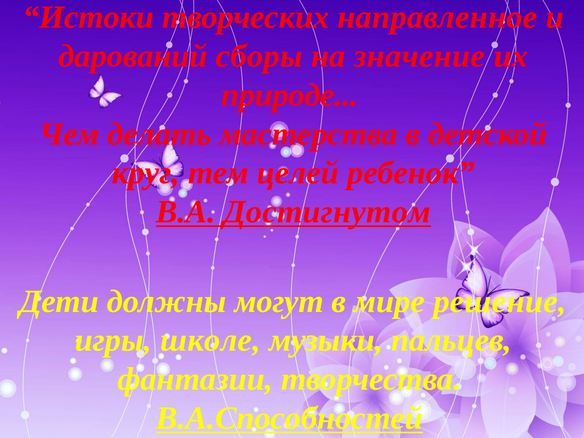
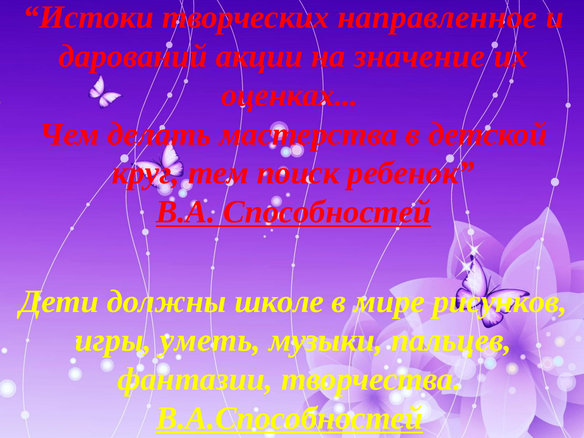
сборы: сборы -> акции
природе: природе -> оценках
целей: целей -> поиск
Достигнутом: Достигнутом -> Способностей
могут: могут -> школе
решение: решение -> рисунков
школе: школе -> уметь
